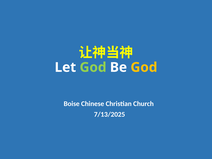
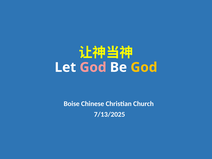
God at (93, 67) colour: light green -> pink
